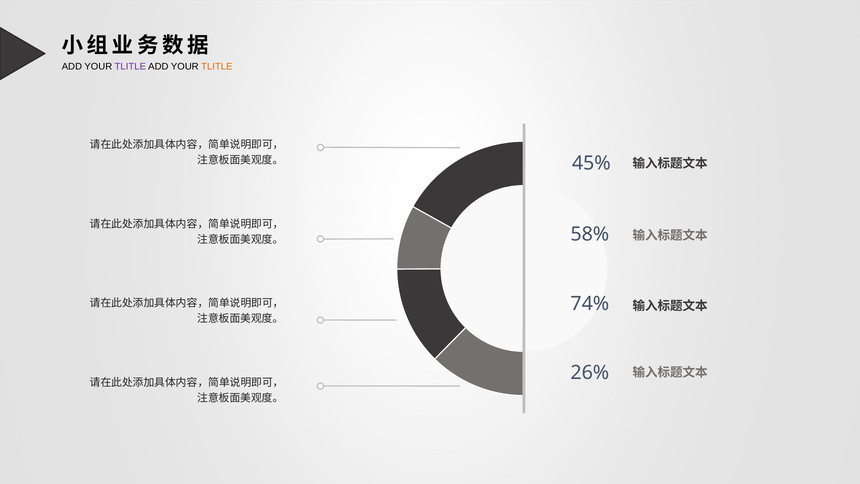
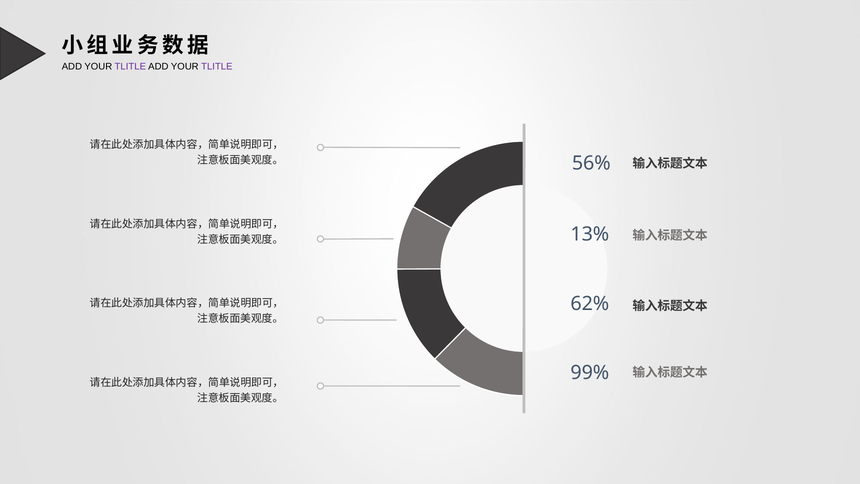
TLITLE at (217, 66) colour: orange -> purple
45%: 45% -> 56%
58%: 58% -> 13%
74%: 74% -> 62%
26%: 26% -> 99%
